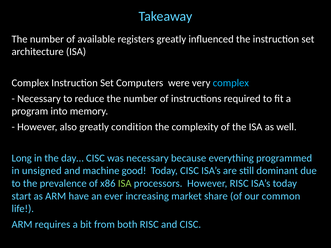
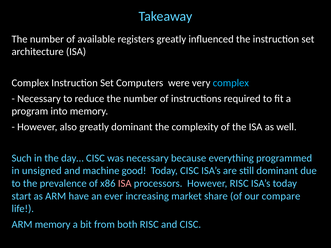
greatly condition: condition -> dominant
Long: Long -> Such
ISA at (125, 184) colour: light green -> pink
common: common -> compare
ARM requires: requires -> memory
